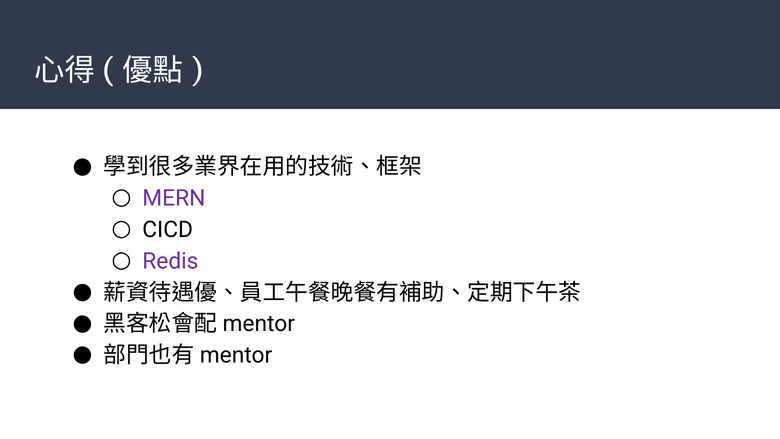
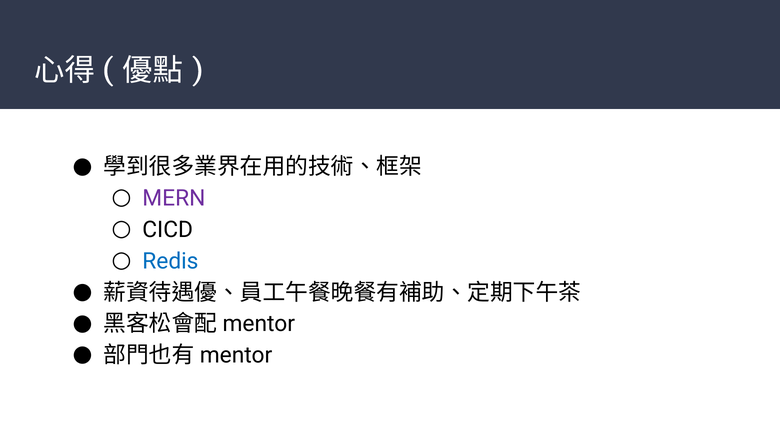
Redis colour: purple -> blue
